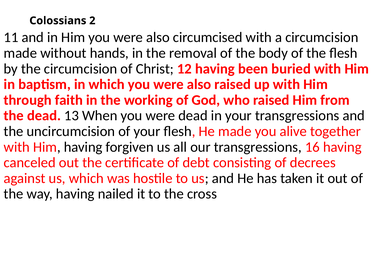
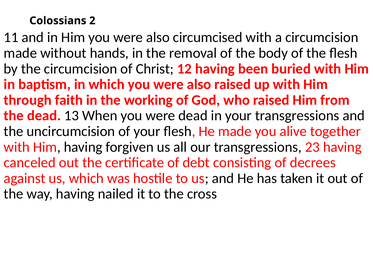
16: 16 -> 23
